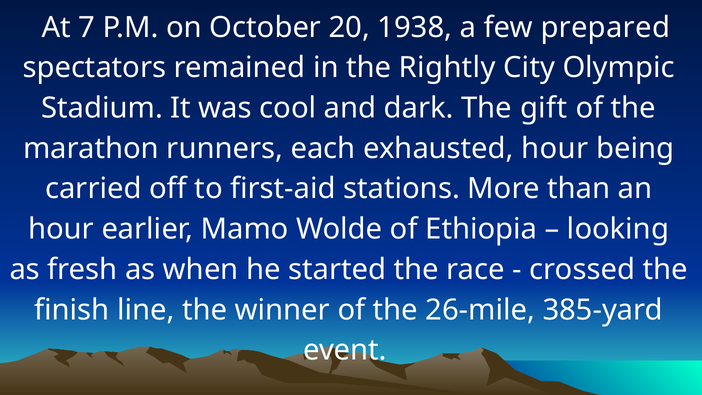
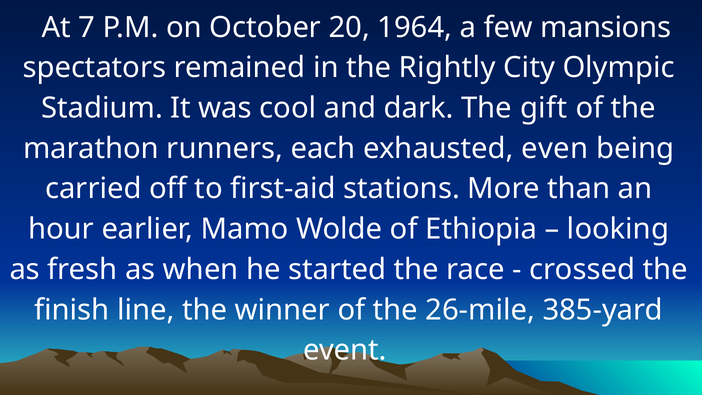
1938: 1938 -> 1964
prepared: prepared -> mansions
exhausted hour: hour -> even
